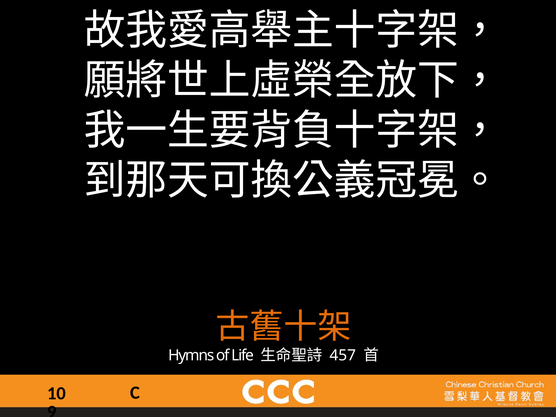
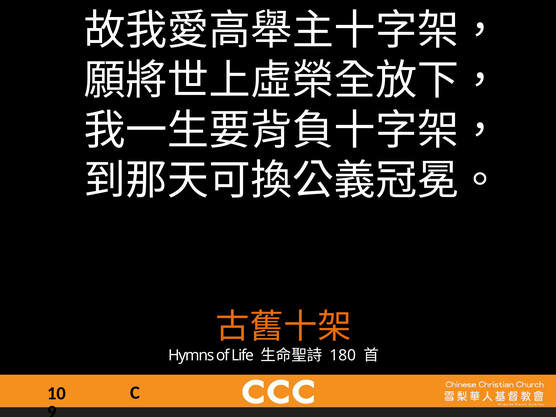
457: 457 -> 180
